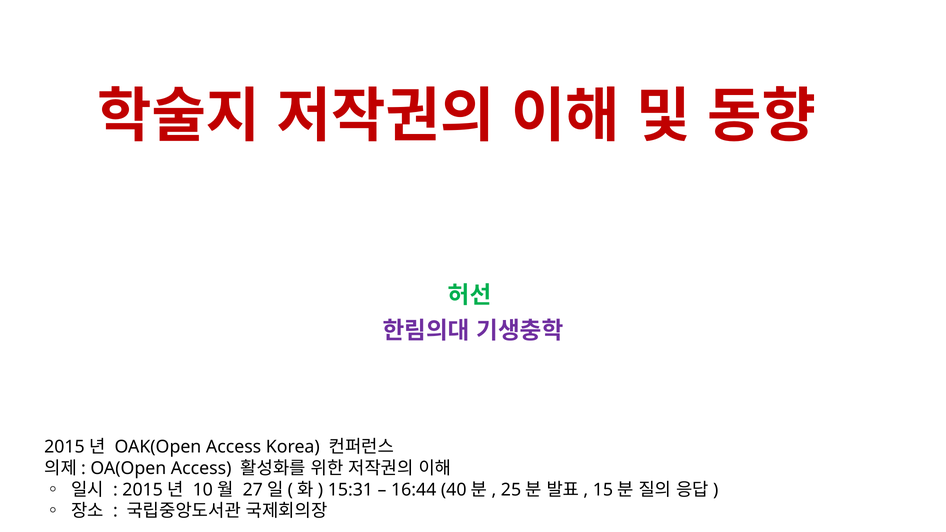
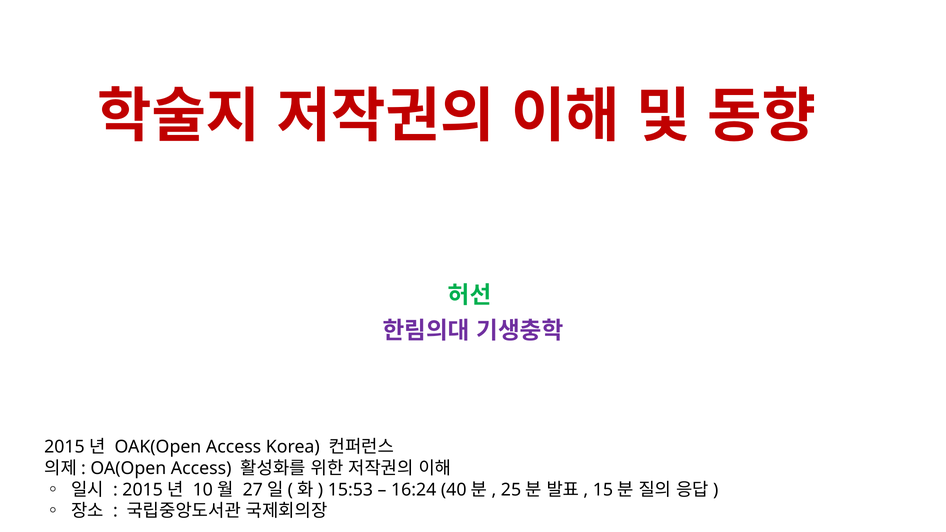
15:31: 15:31 -> 15:53
16:44: 16:44 -> 16:24
